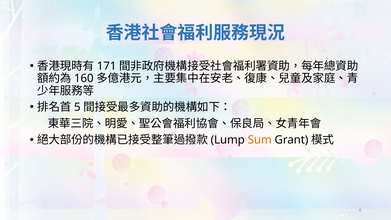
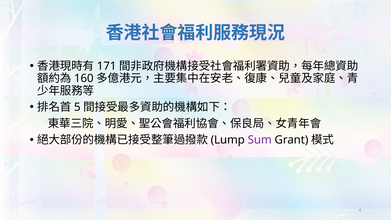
Sum colour: orange -> purple
